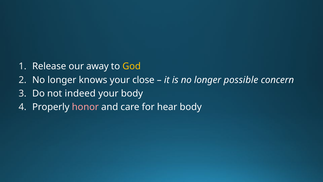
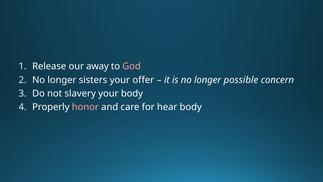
God colour: yellow -> pink
knows: knows -> sisters
close: close -> offer
indeed: indeed -> slavery
